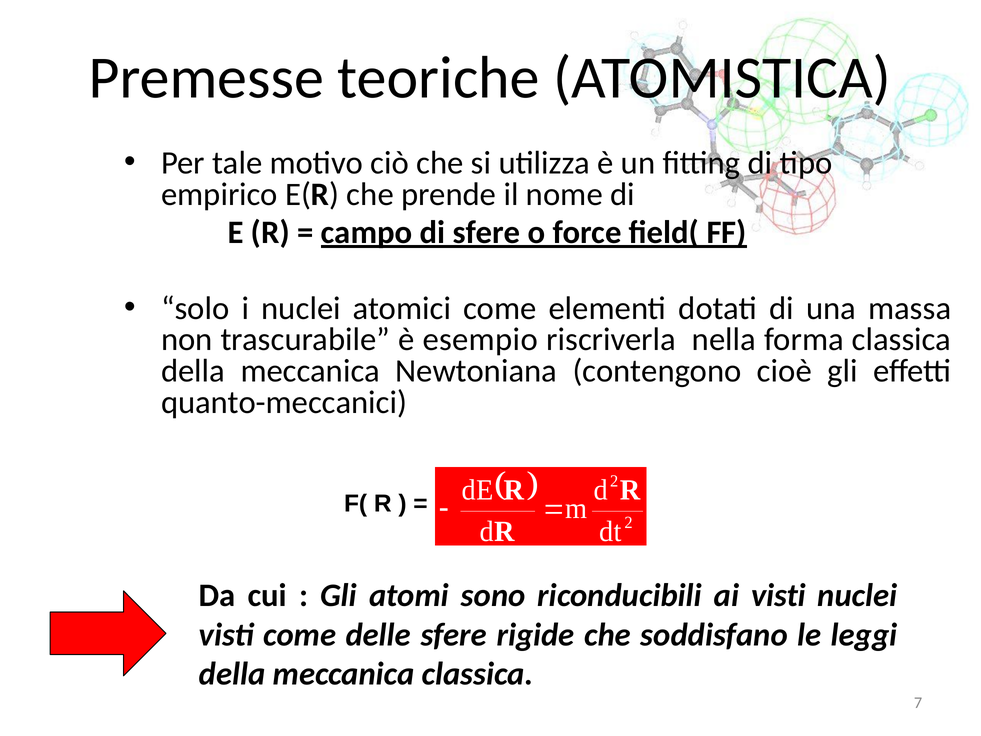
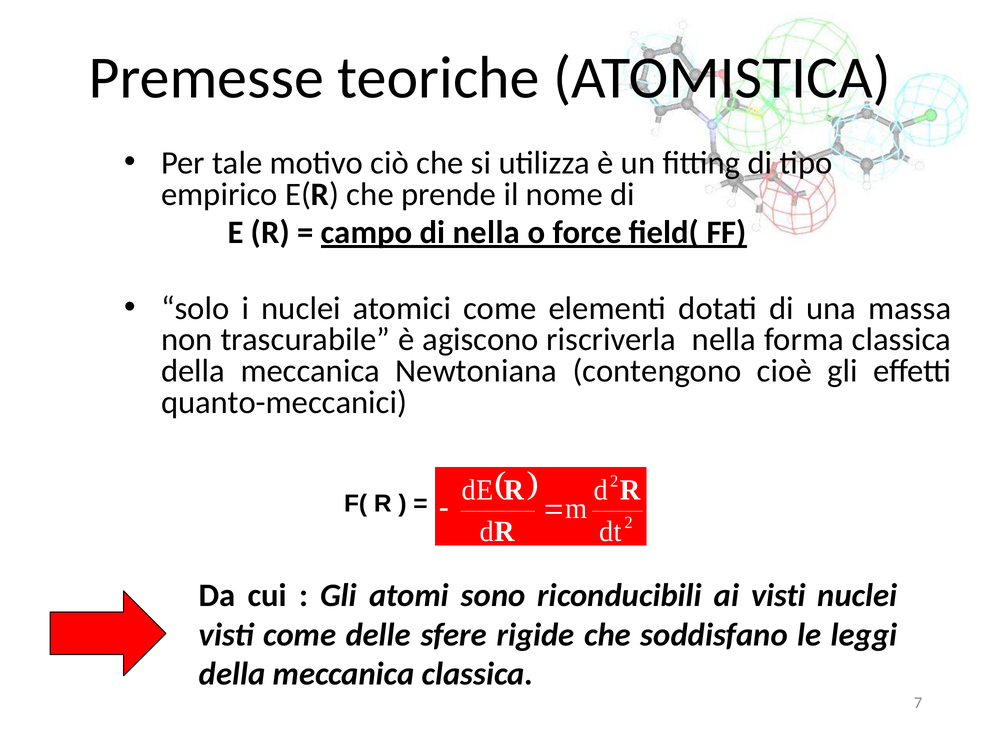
di sfere: sfere -> nella
esempio: esempio -> agiscono
